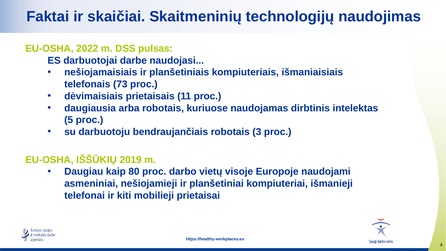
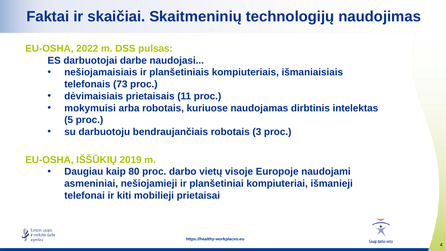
daugiausia: daugiausia -> mokymuisi
